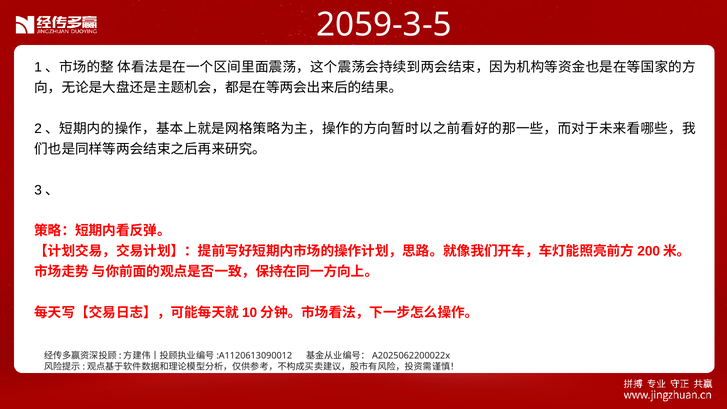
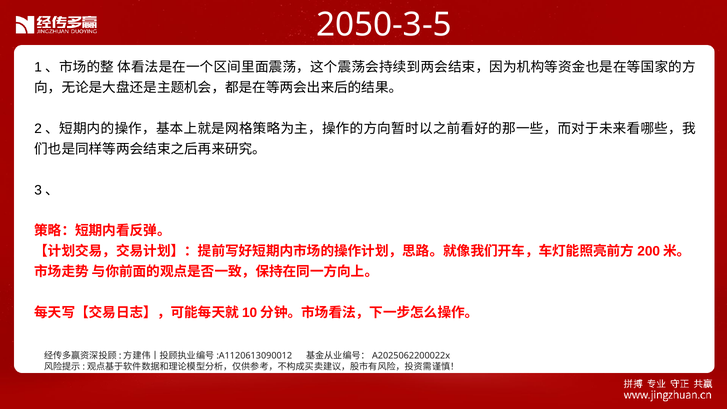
2059-3-5: 2059-3-5 -> 2050-3-5
